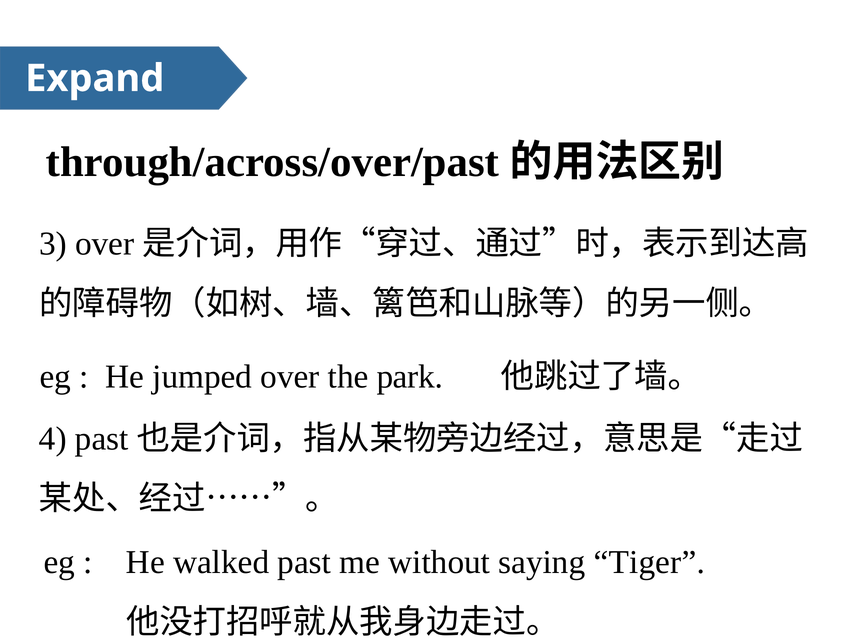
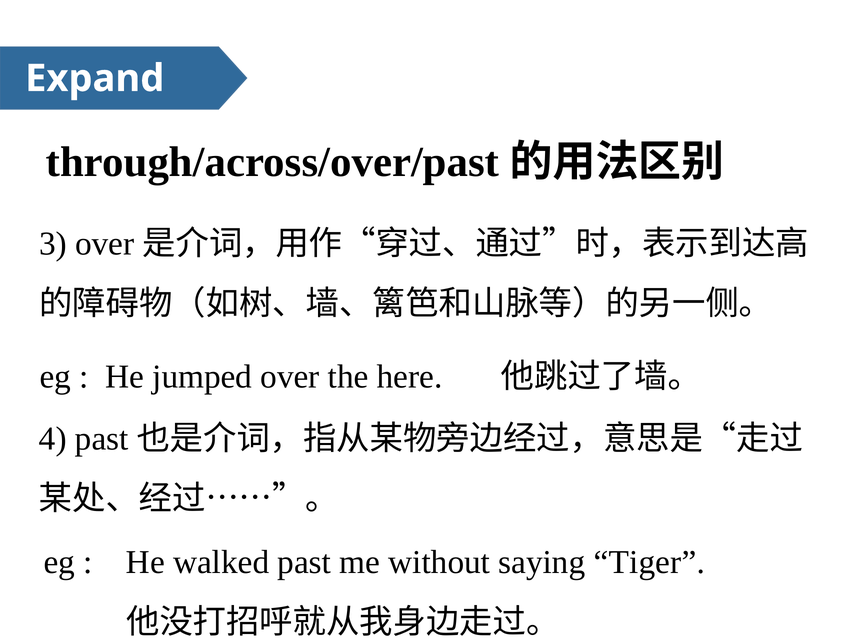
park: park -> here
